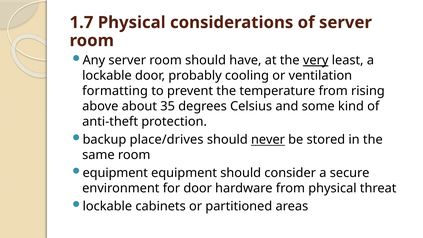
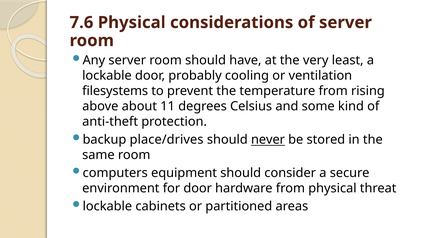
1.7: 1.7 -> 7.6
very underline: present -> none
formatting: formatting -> filesystems
35: 35 -> 11
equipment at (115, 173): equipment -> computers
